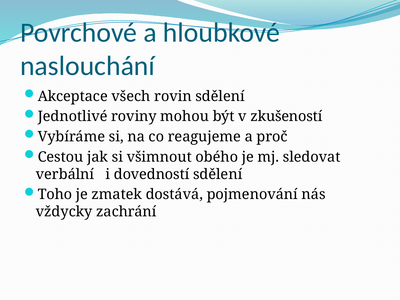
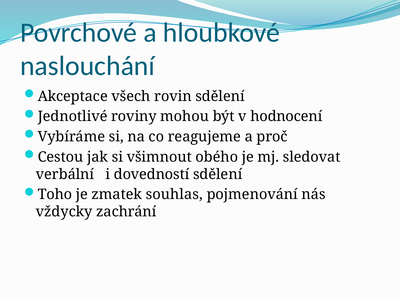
zkušeností: zkušeností -> hodnocení
dostává: dostává -> souhlas
